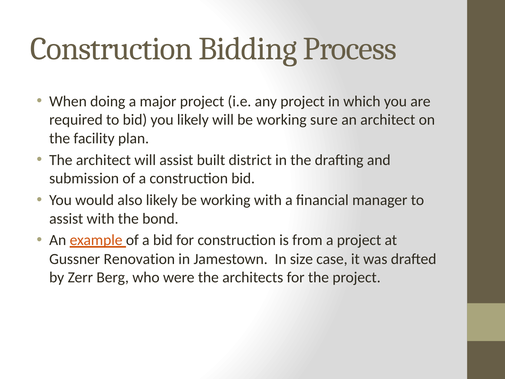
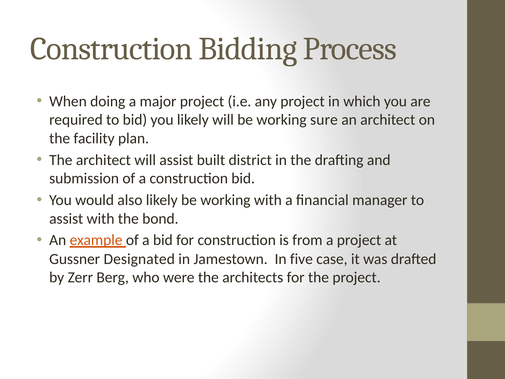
Renovation: Renovation -> Designated
size: size -> five
